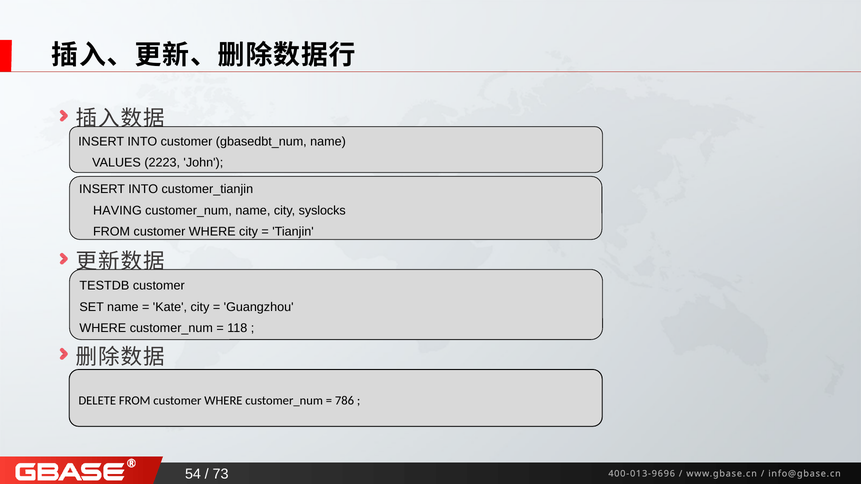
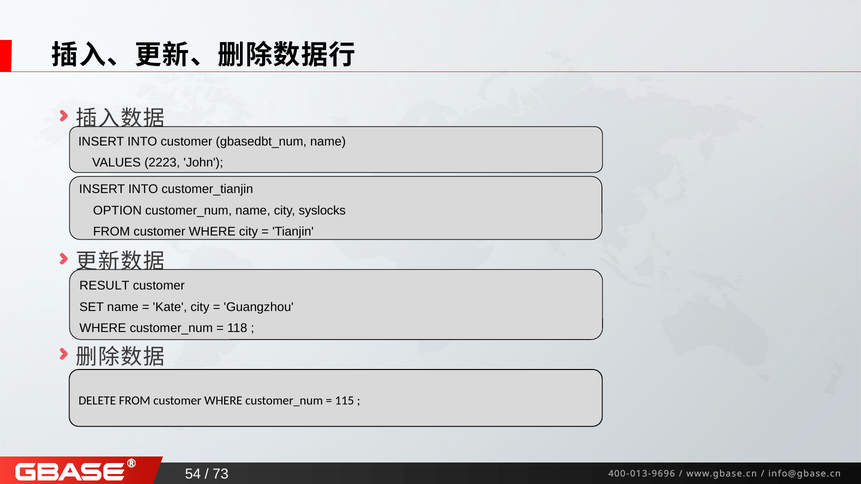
HAVING: HAVING -> OPTION
TESTDB: TESTDB -> RESULT
786: 786 -> 115
